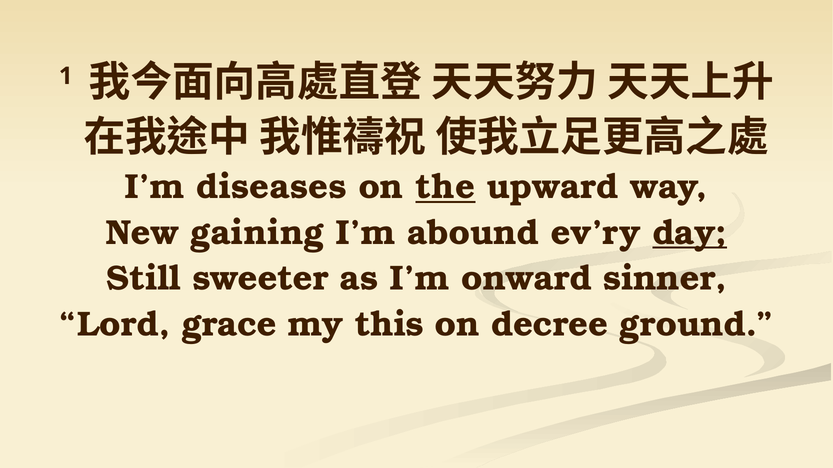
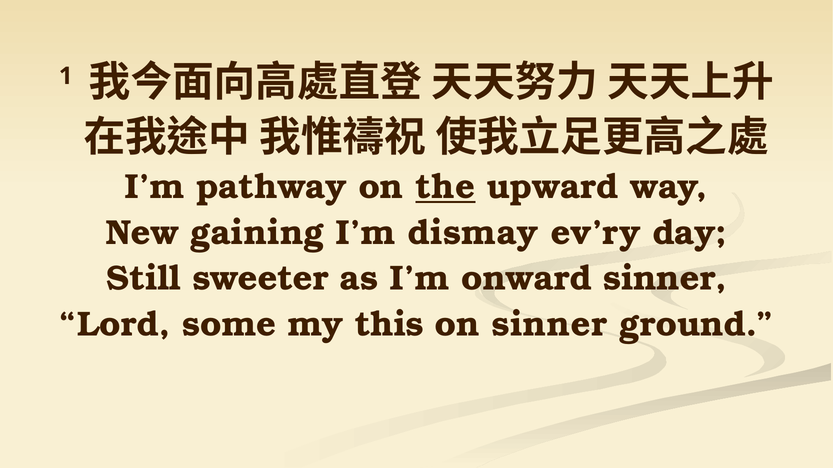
diseases: diseases -> pathway
abound: abound -> dismay
day underline: present -> none
grace: grace -> some
on decree: decree -> sinner
